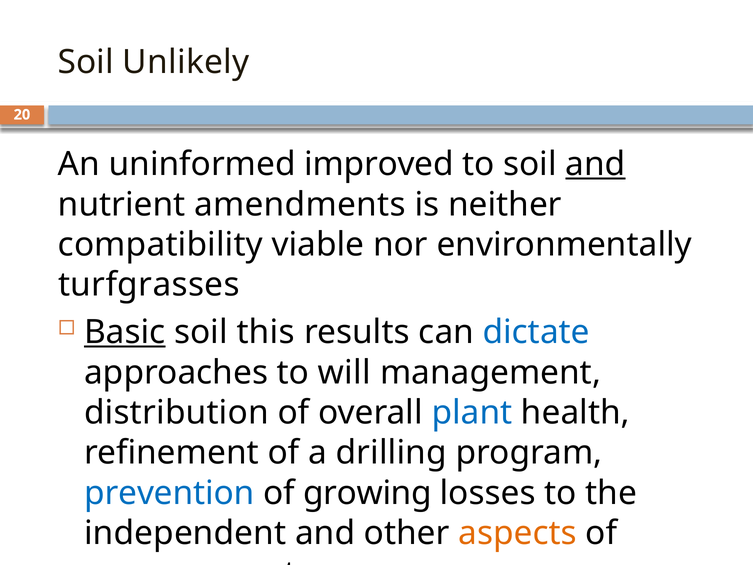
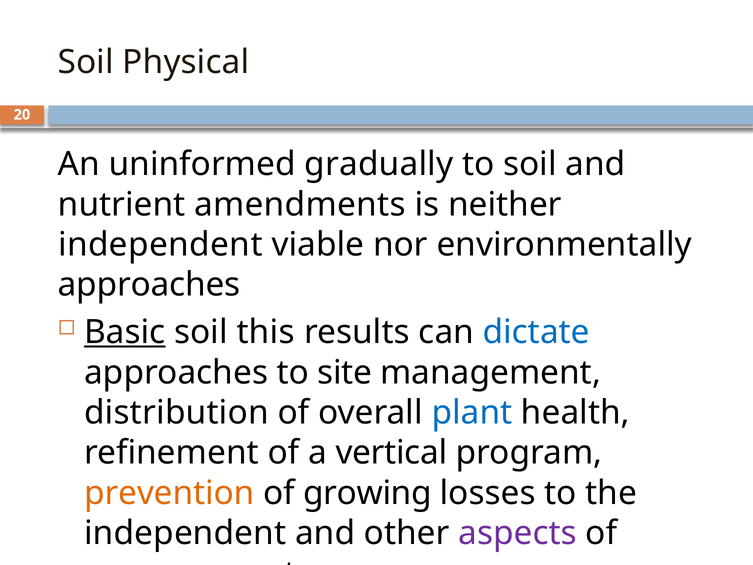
Unlikely: Unlikely -> Physical
improved: improved -> gradually
and at (595, 164) underline: present -> none
compatibility at (160, 245): compatibility -> independent
turfgrasses at (149, 285): turfgrasses -> approaches
will: will -> site
drilling: drilling -> vertical
prevention colour: blue -> orange
aspects colour: orange -> purple
